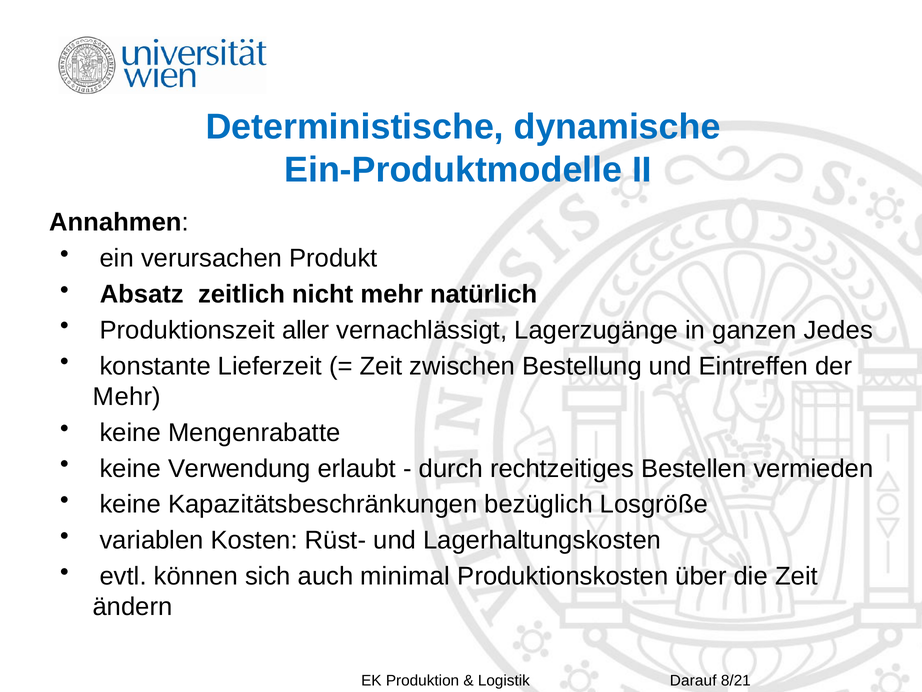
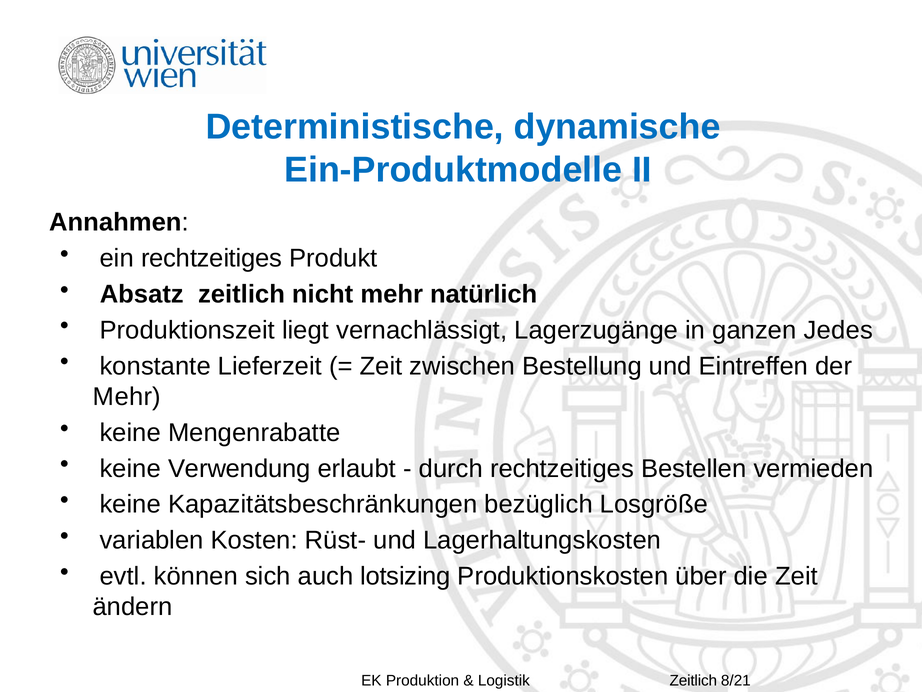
ein verursachen: verursachen -> rechtzeitiges
aller: aller -> liegt
minimal: minimal -> lotsizing
Darauf at (693, 680): Darauf -> Zeitlich
